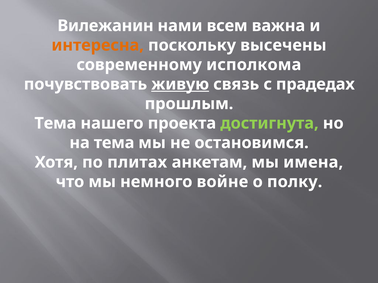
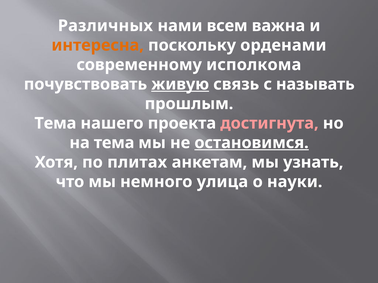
Вилежанин: Вилежанин -> Различных
высечены: высечены -> орденами
прадедах: прадедах -> называть
достигнута colour: light green -> pink
остановимся underline: none -> present
имена: имена -> узнать
войне: войне -> улица
полку: полку -> науки
